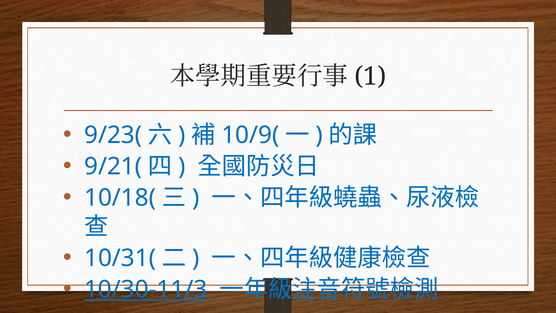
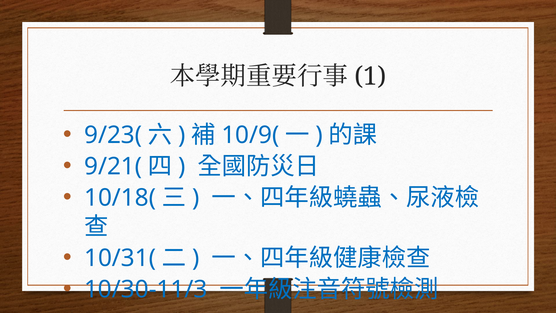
10/30-11/3 underline: present -> none
